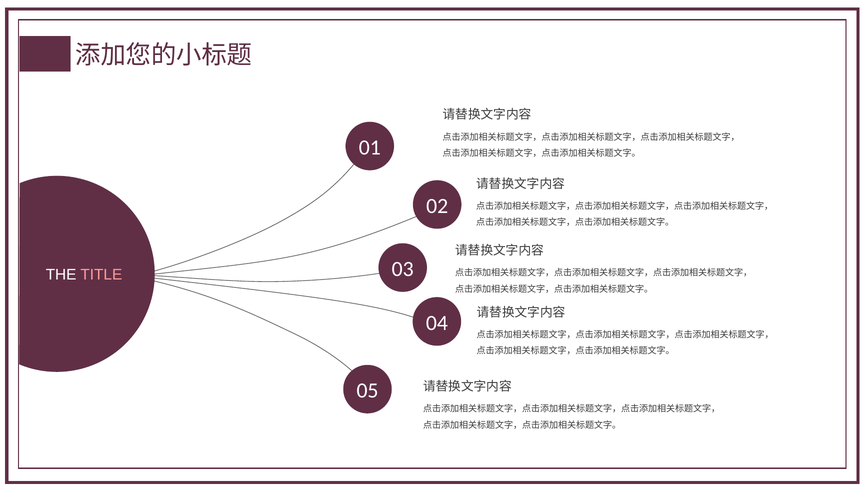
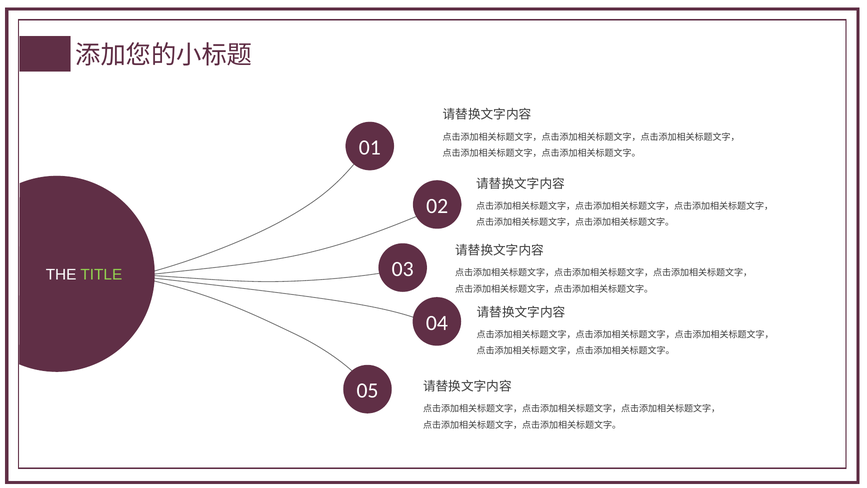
TITLE colour: pink -> light green
